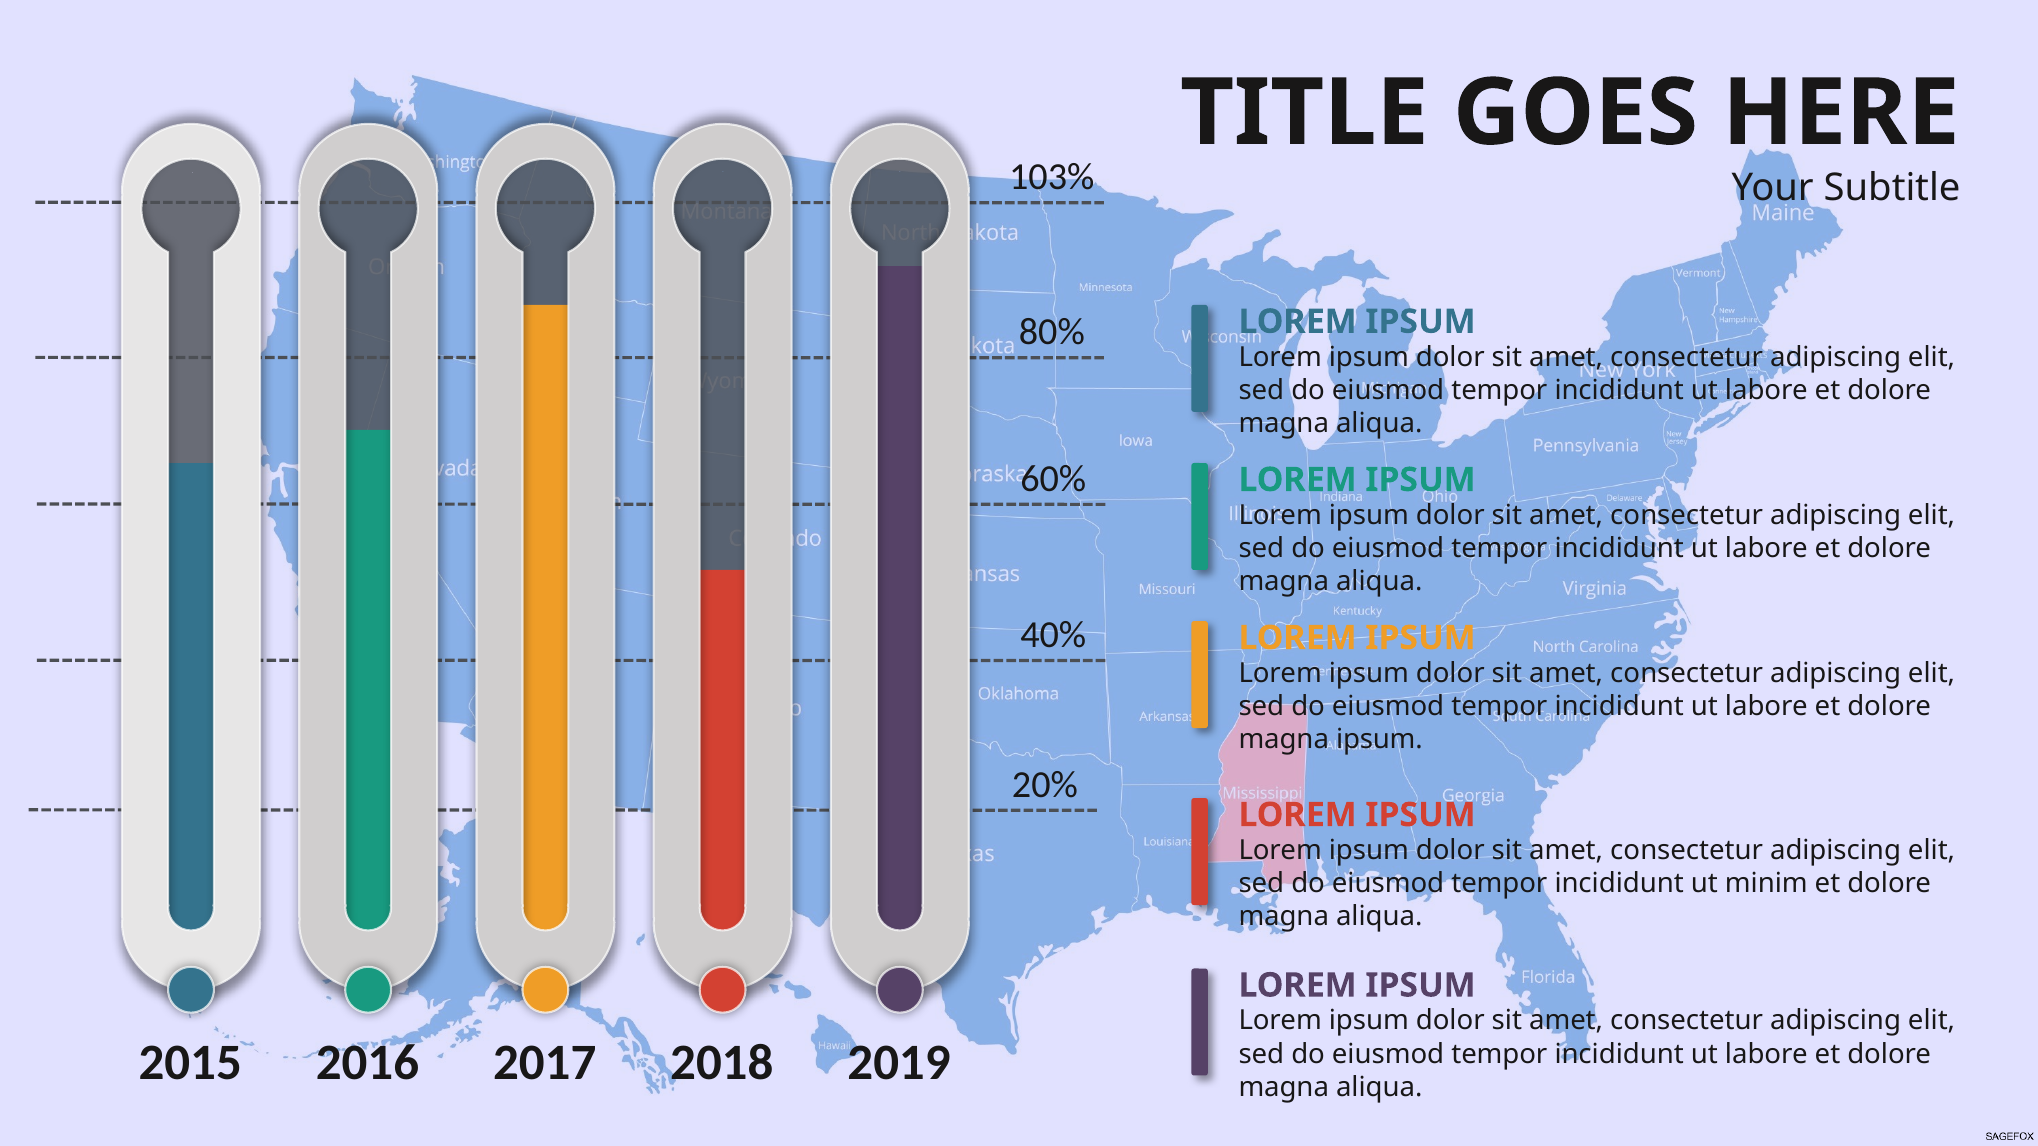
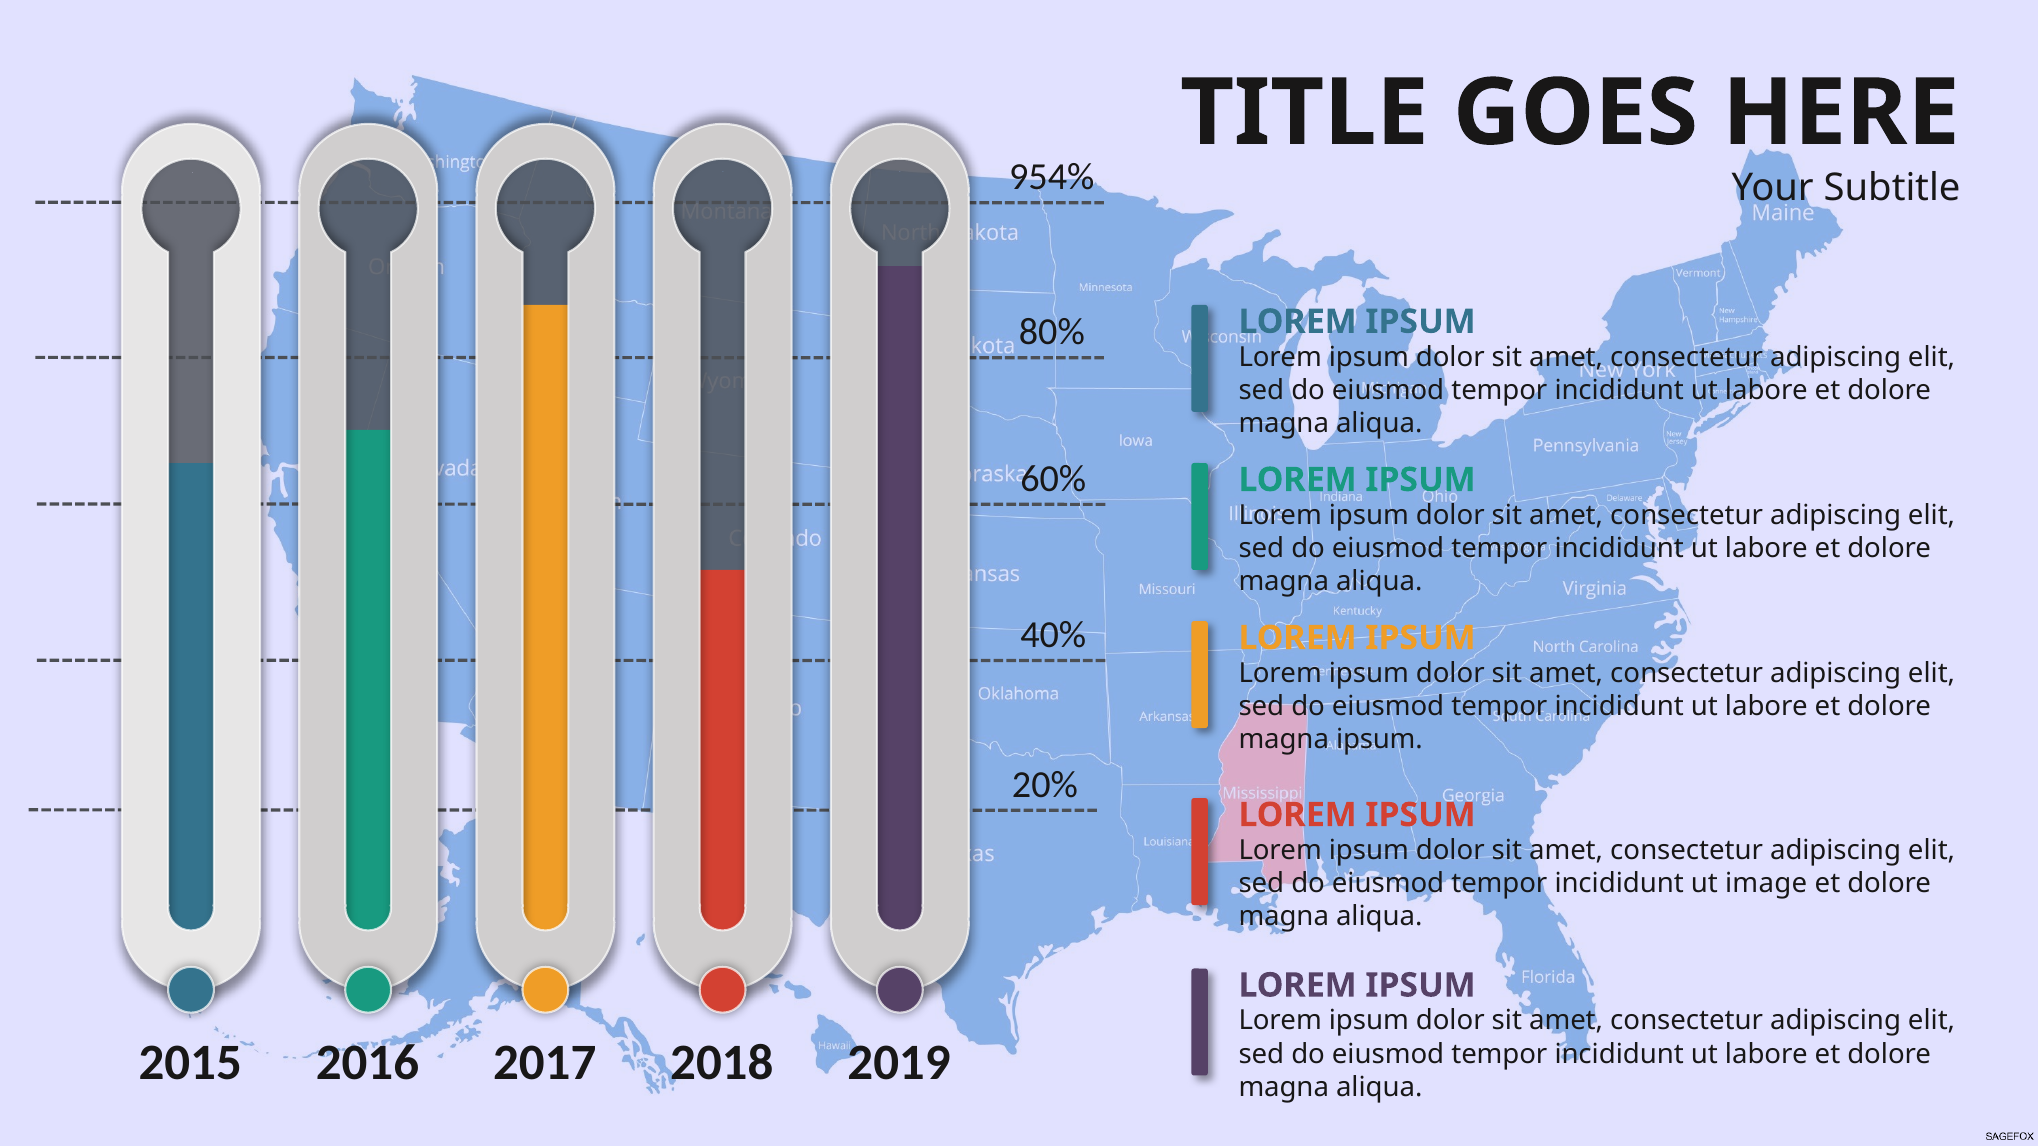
103%: 103% -> 954%
minim: minim -> image
